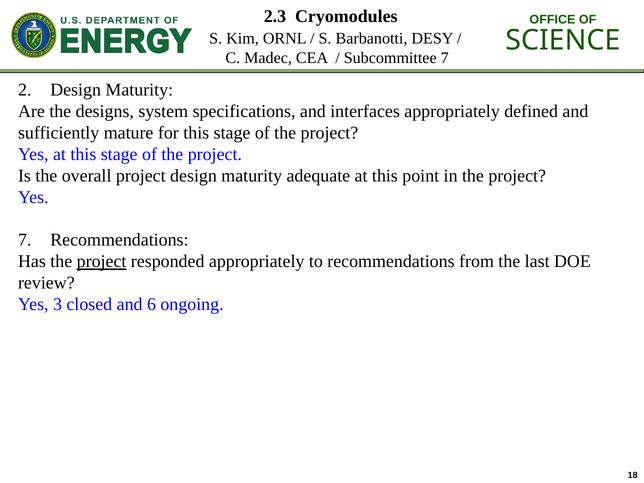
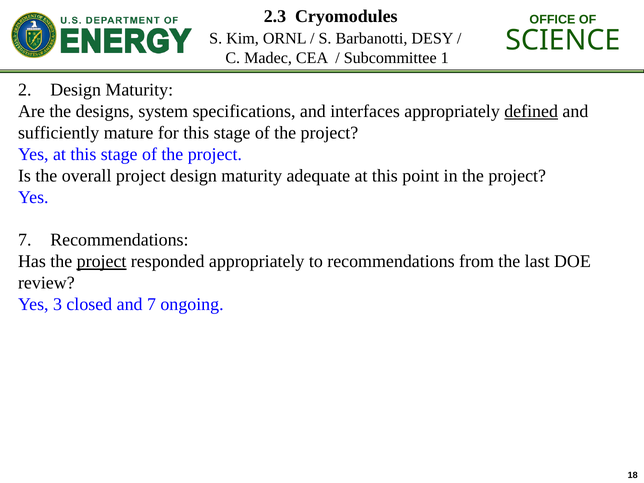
Subcommittee 7: 7 -> 1
defined underline: none -> present
and 6: 6 -> 7
